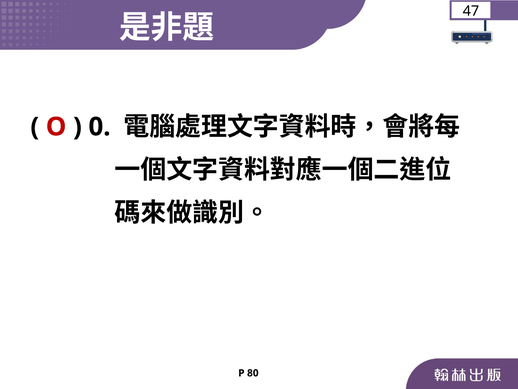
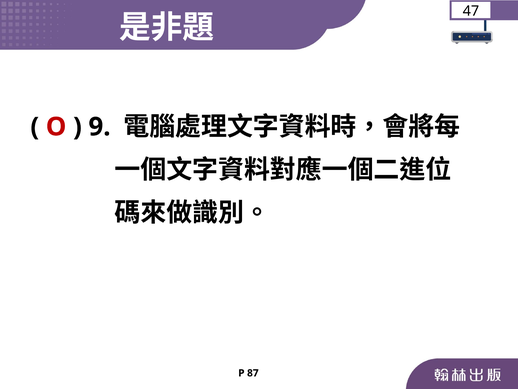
0: 0 -> 9
80: 80 -> 87
